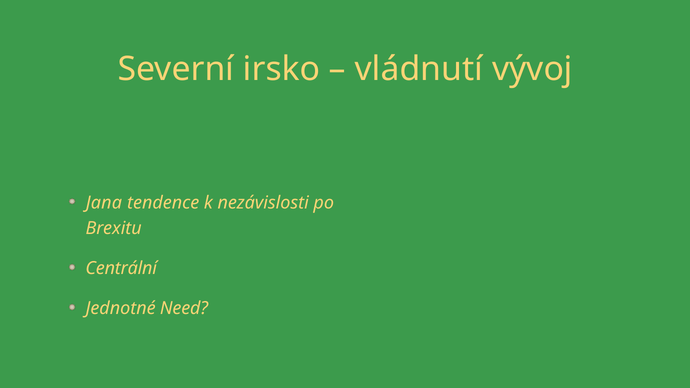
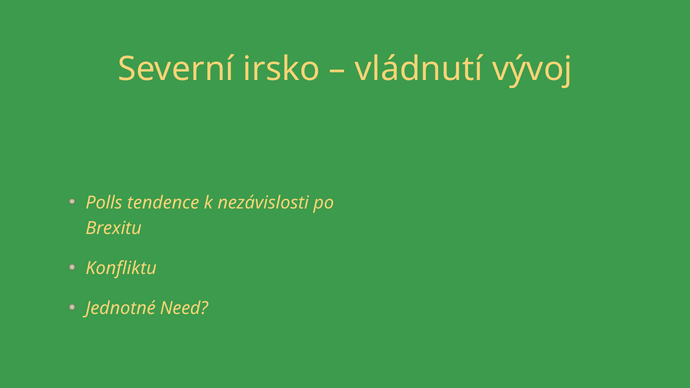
Jana: Jana -> Polls
Centrální: Centrální -> Konfliktu
